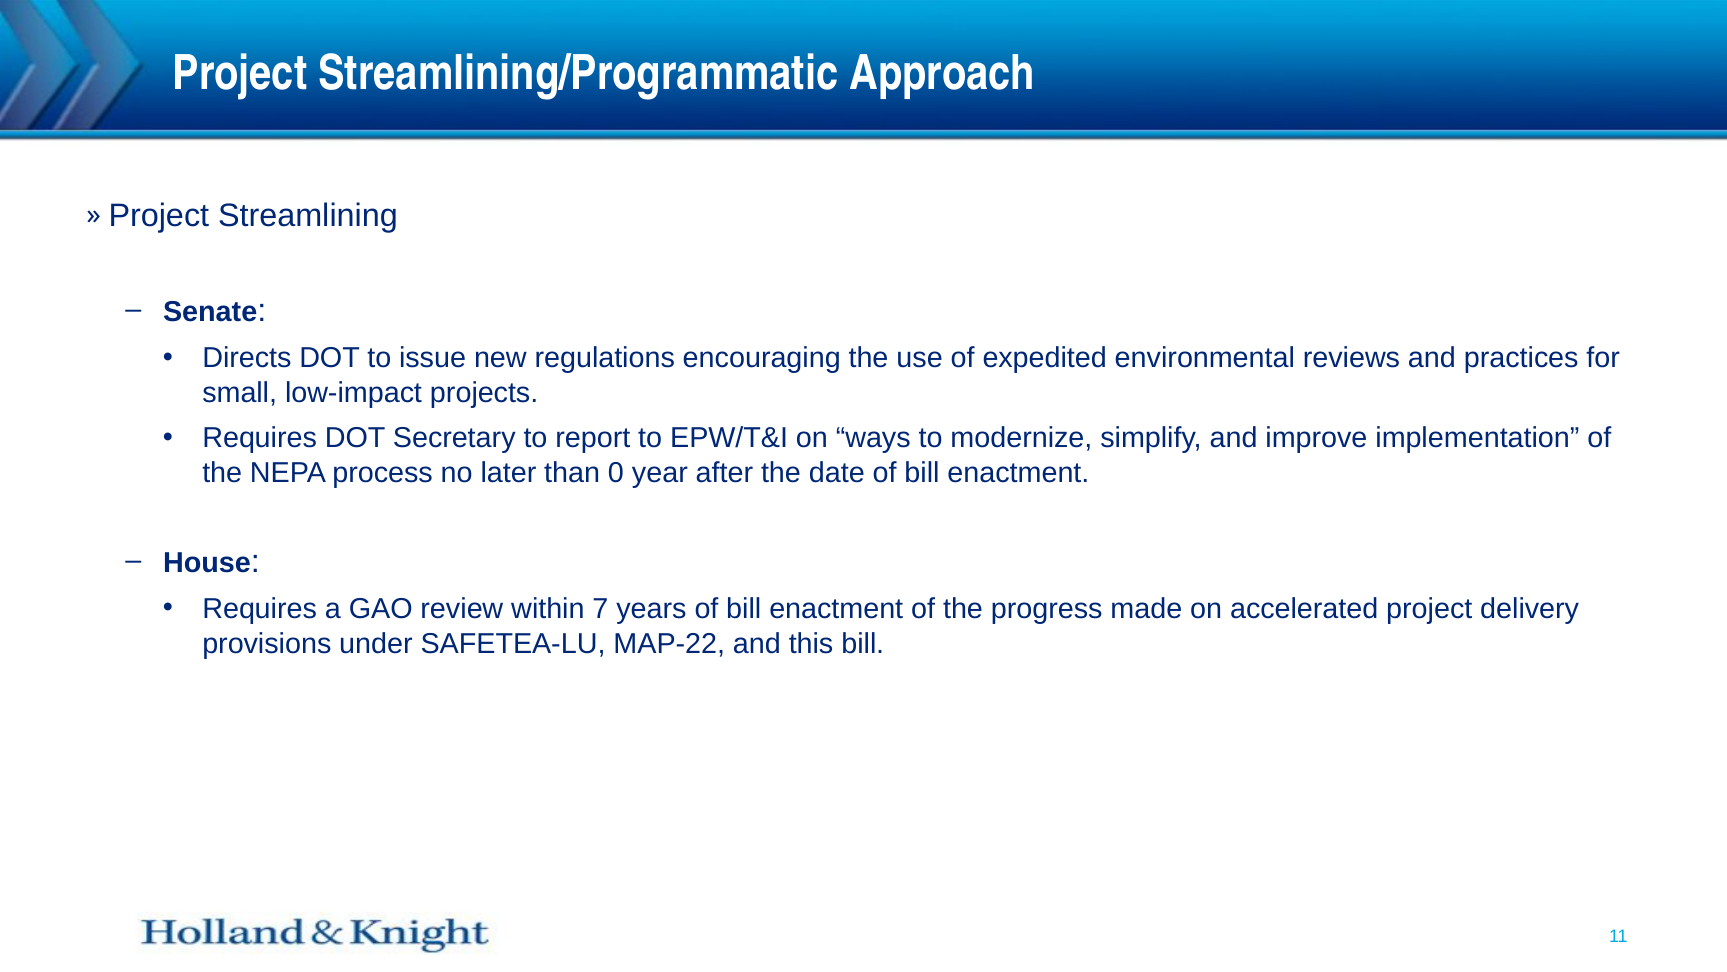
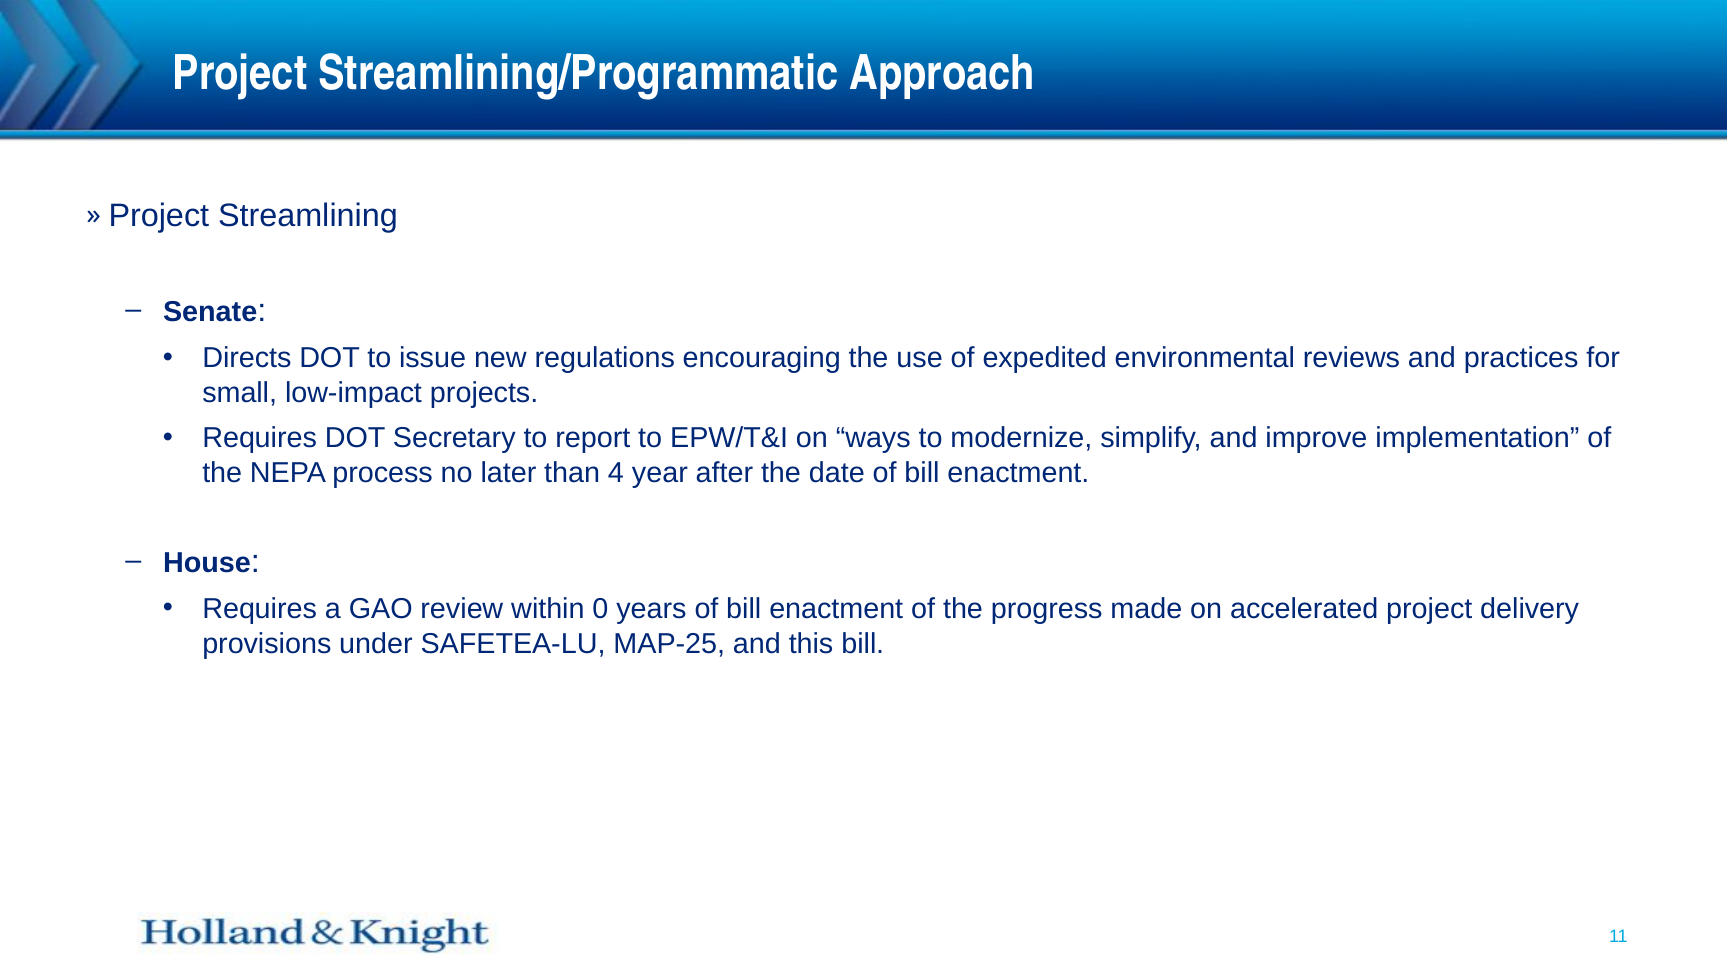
0: 0 -> 4
7: 7 -> 0
MAP-22: MAP-22 -> MAP-25
